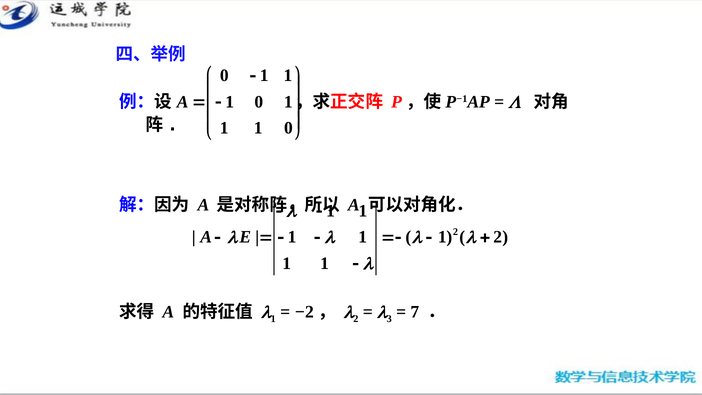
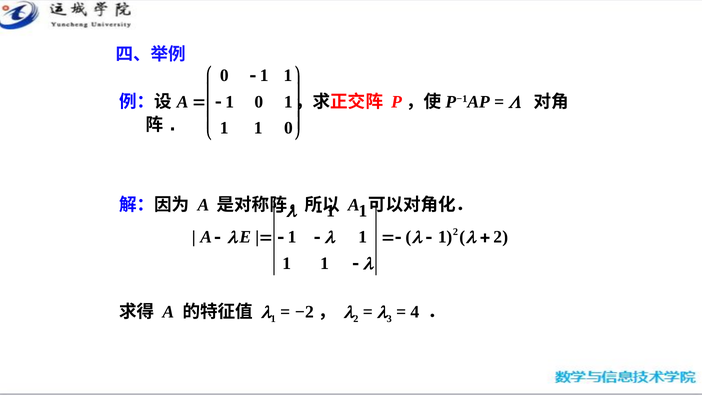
7: 7 -> 4
